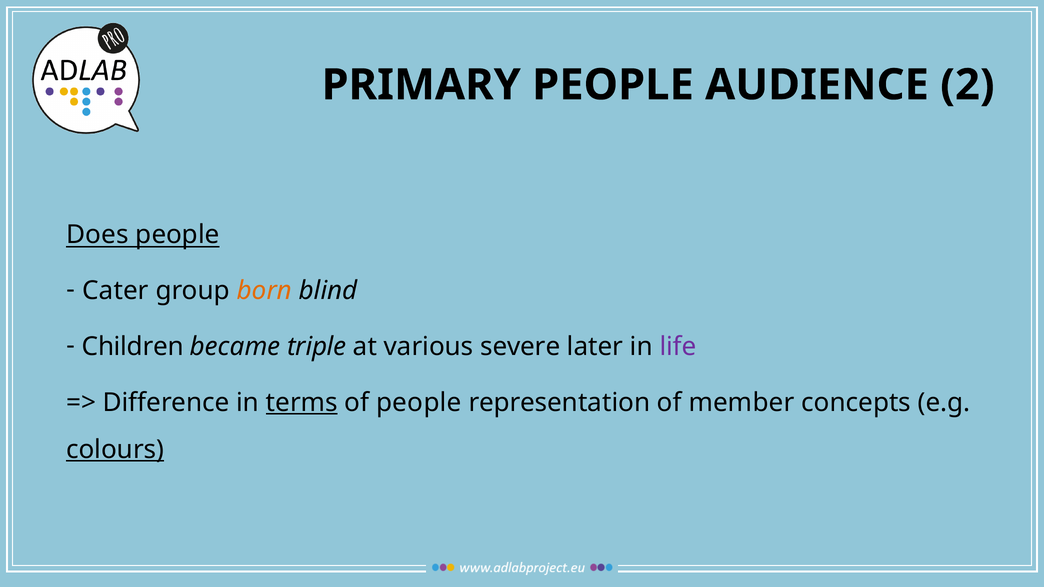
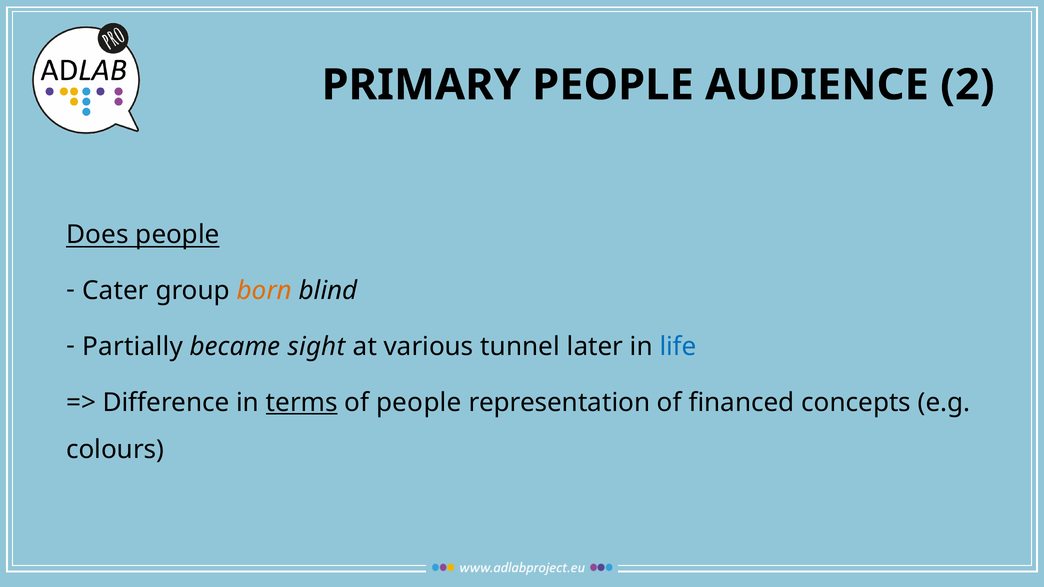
Children: Children -> Partially
triple: triple -> sight
severe: severe -> tunnel
life colour: purple -> blue
member: member -> financed
colours underline: present -> none
